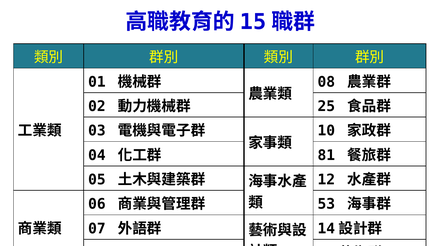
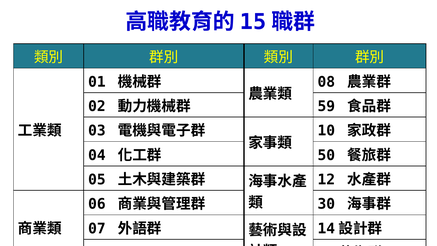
25: 25 -> 59
81: 81 -> 50
53: 53 -> 30
